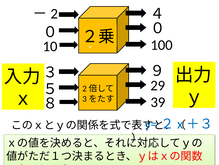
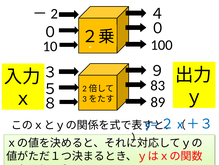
29: 29 -> 83
39: 39 -> 89
